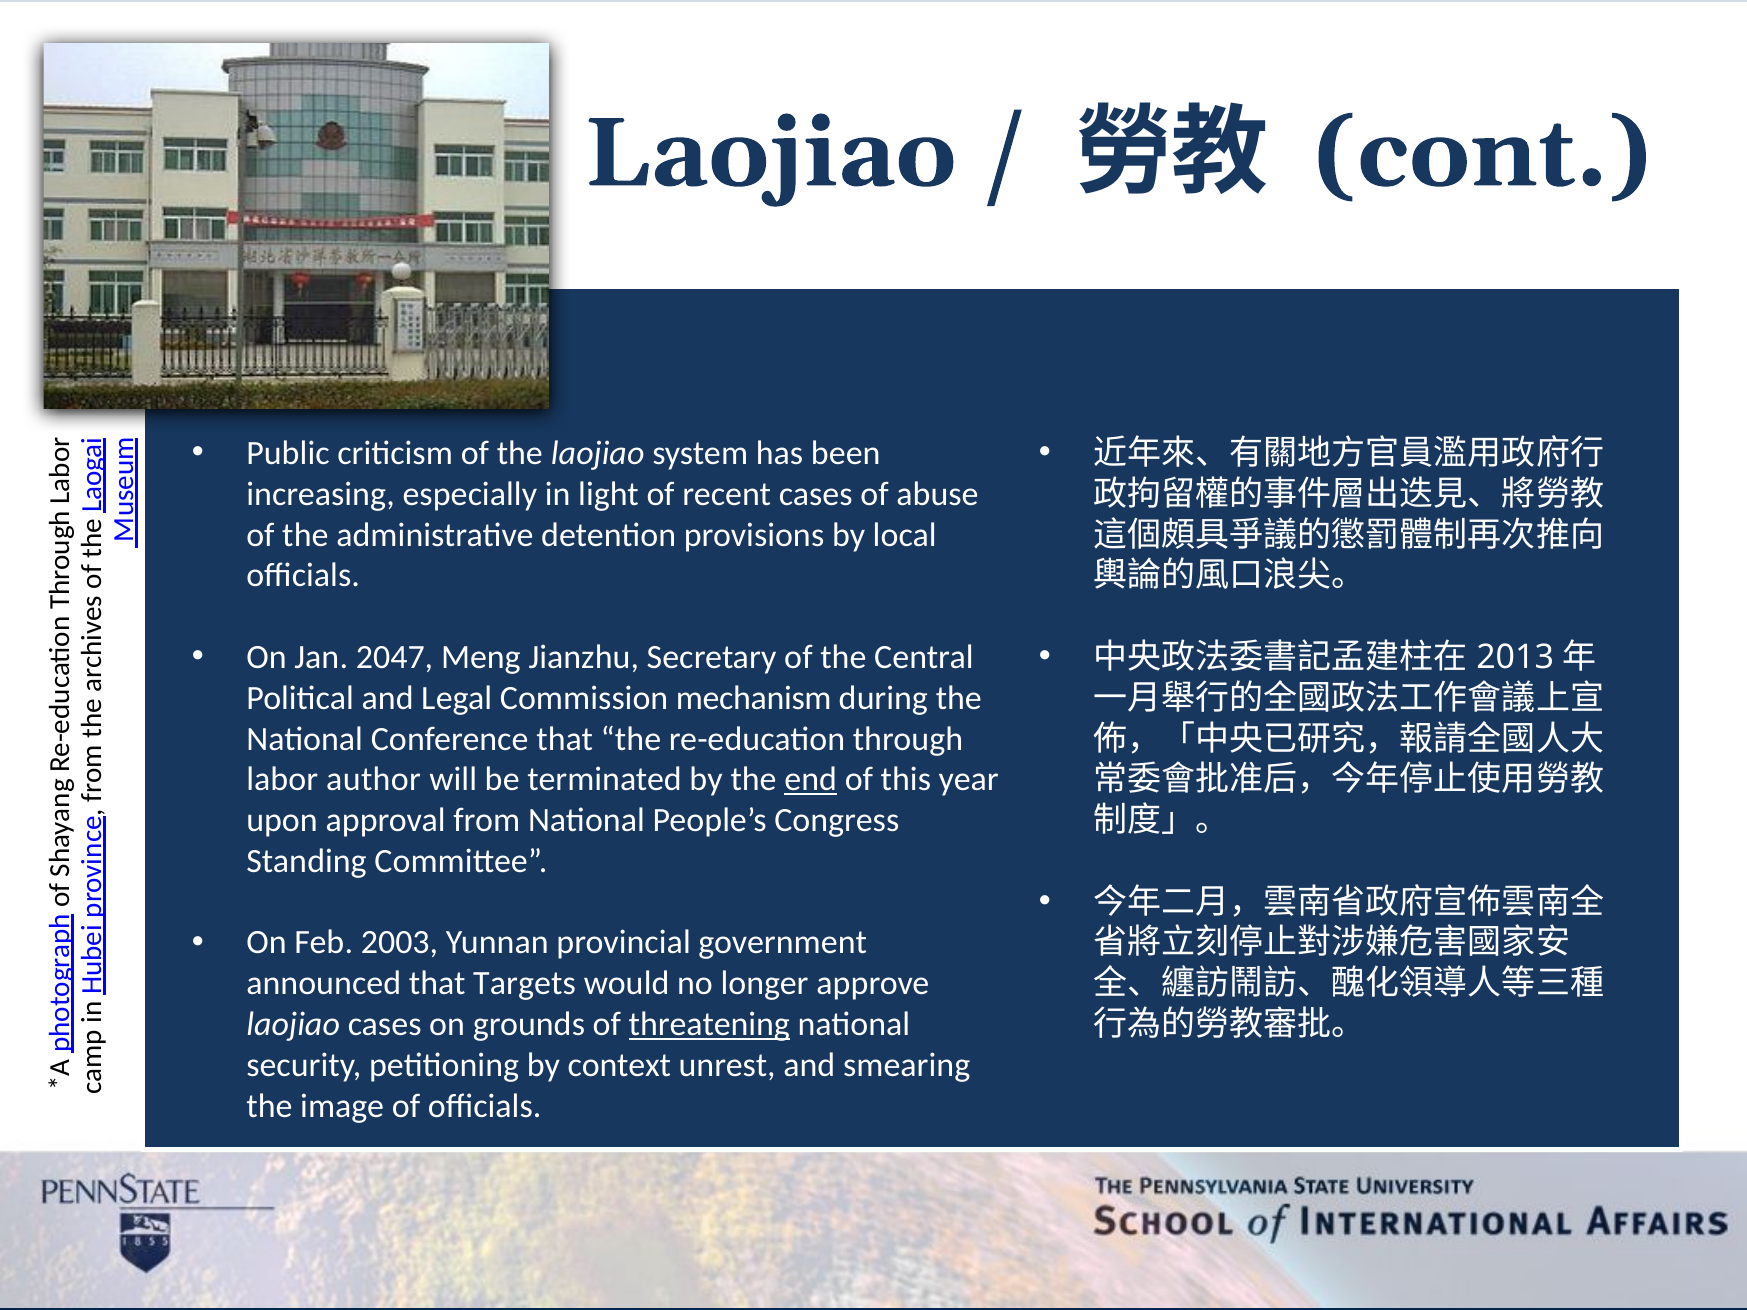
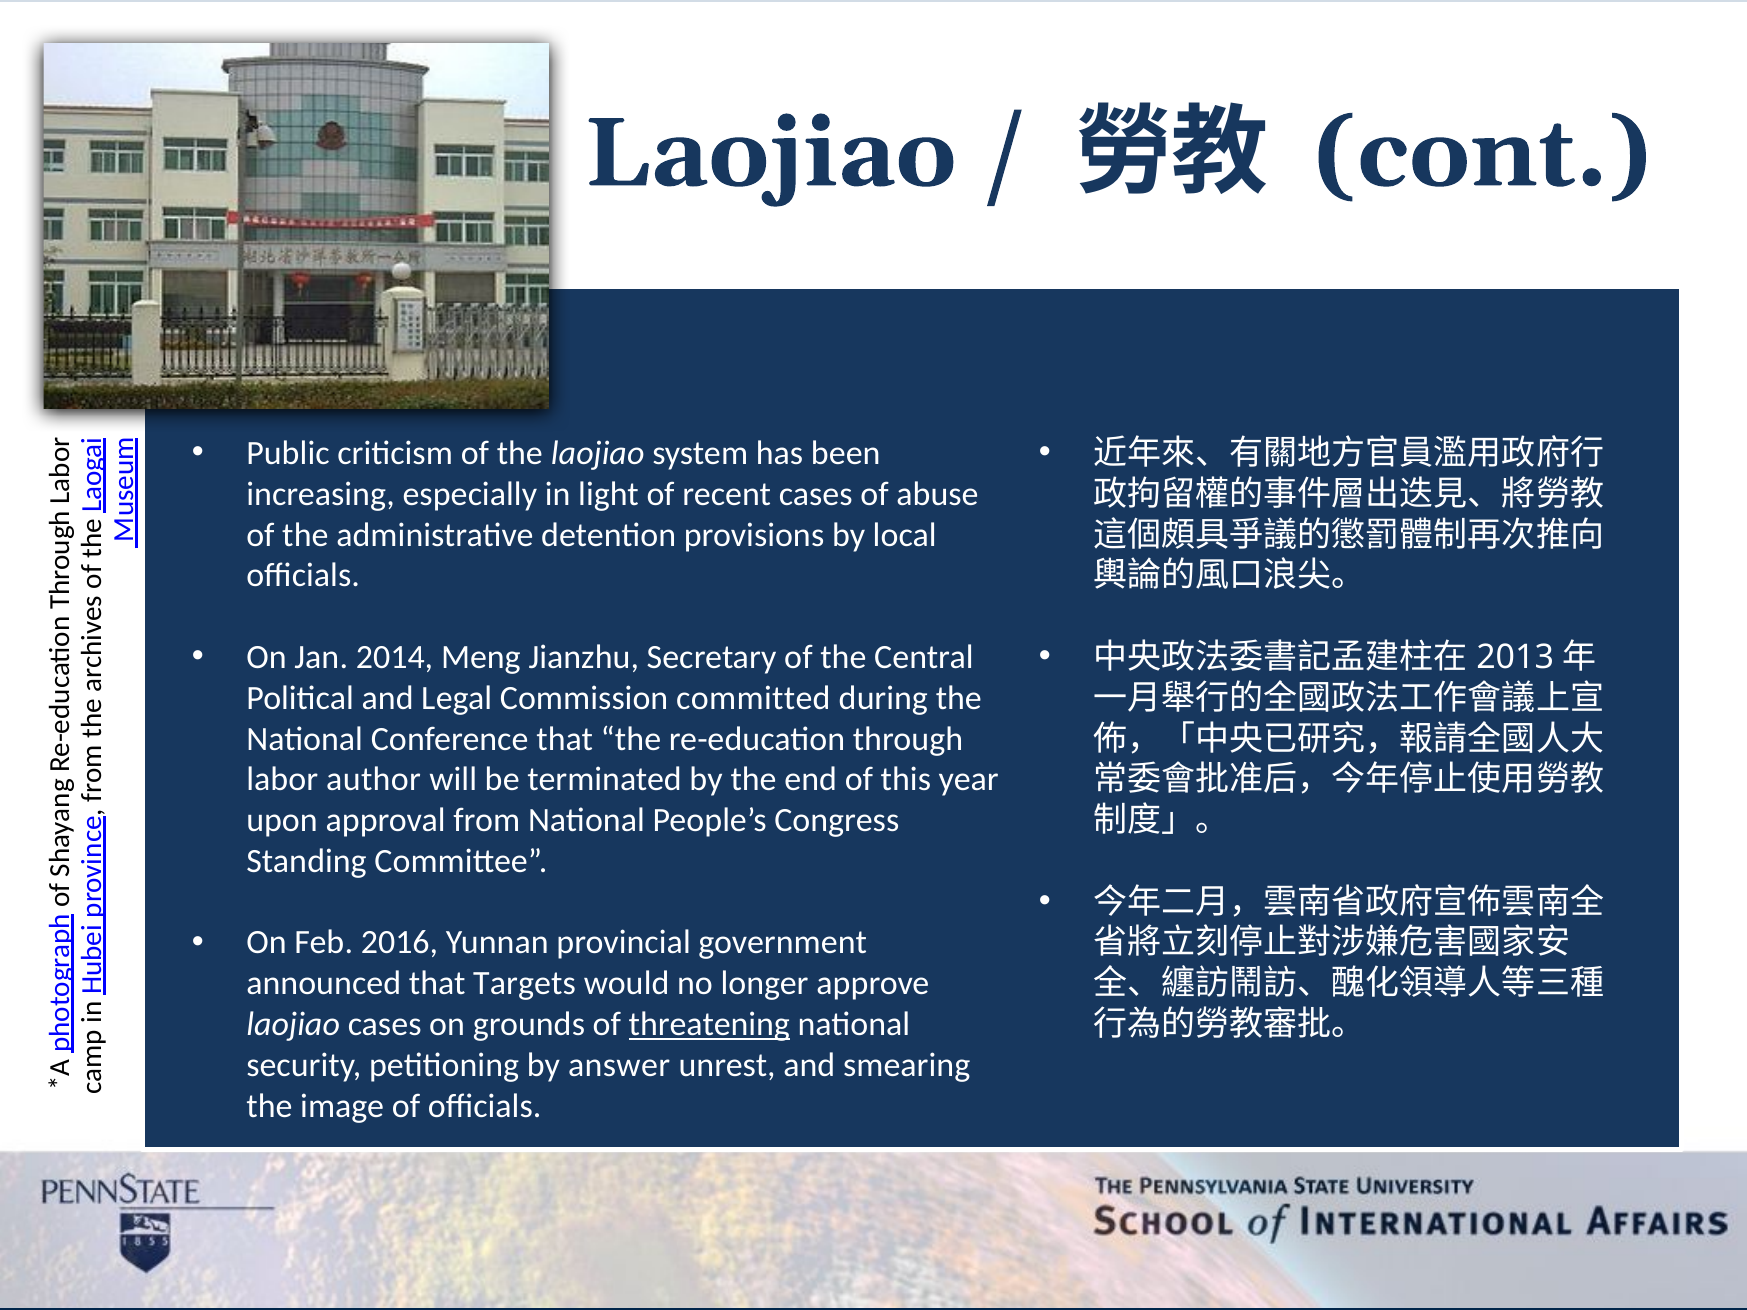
2047: 2047 -> 2014
mechanism: mechanism -> committed
end underline: present -> none
2003: 2003 -> 2016
context: context -> answer
